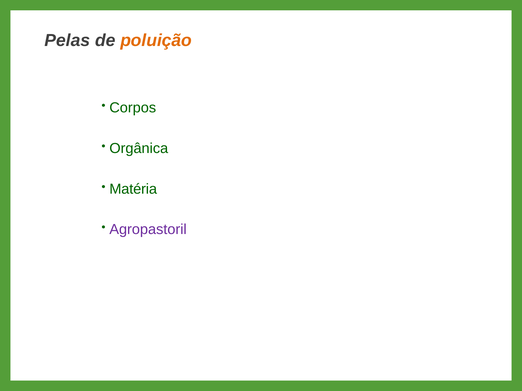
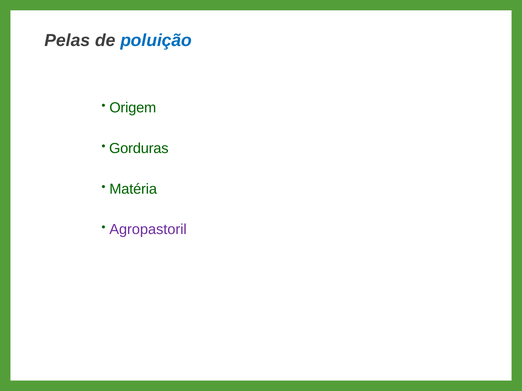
poluição colour: orange -> blue
Corpos: Corpos -> Origem
Orgânica: Orgânica -> Gorduras
